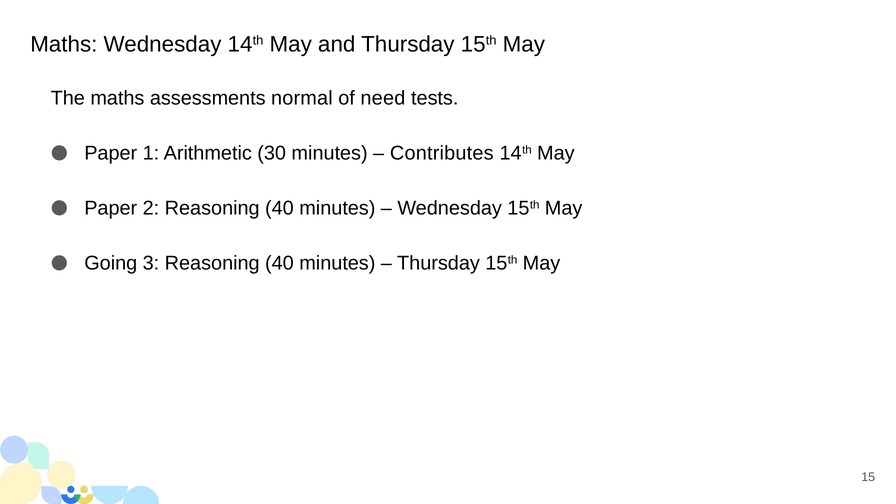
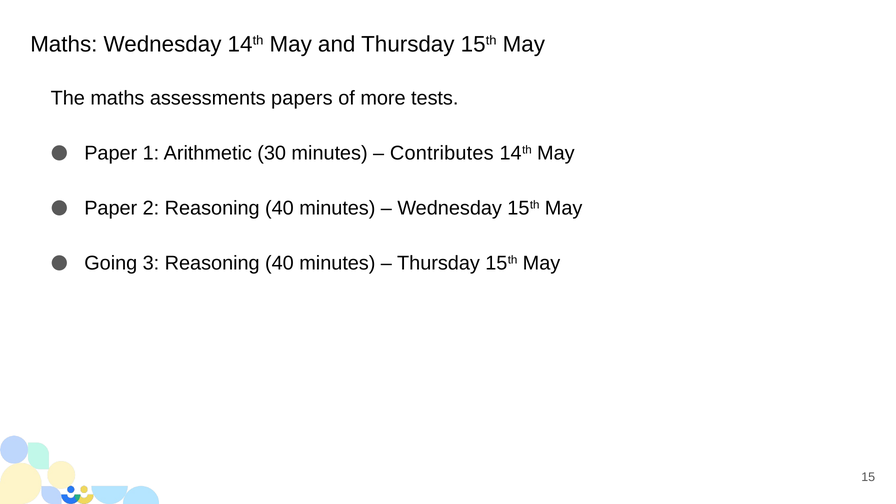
normal: normal -> papers
need: need -> more
